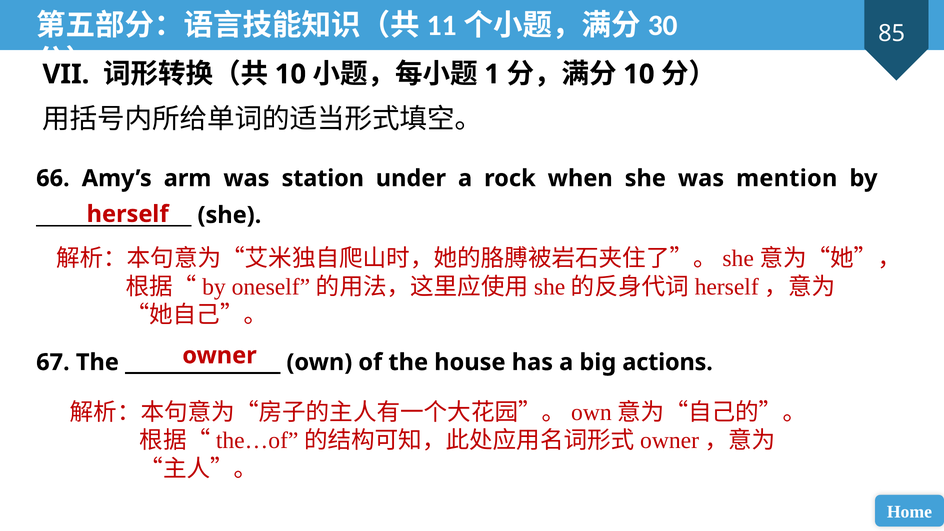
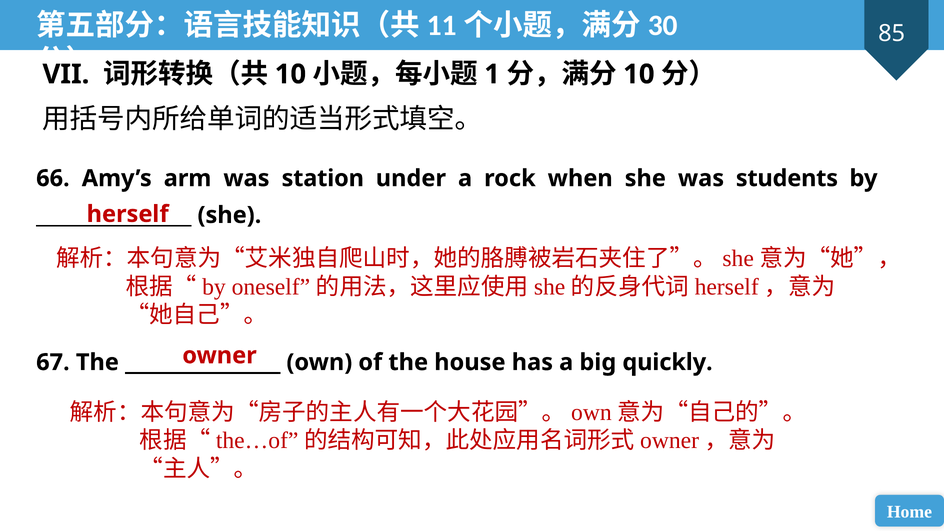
mention: mention -> students
actions: actions -> quickly
